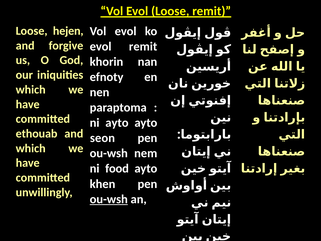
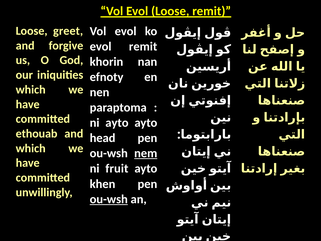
hejen: hejen -> greet
seon: seon -> head
nem underline: none -> present
food: food -> fruit
